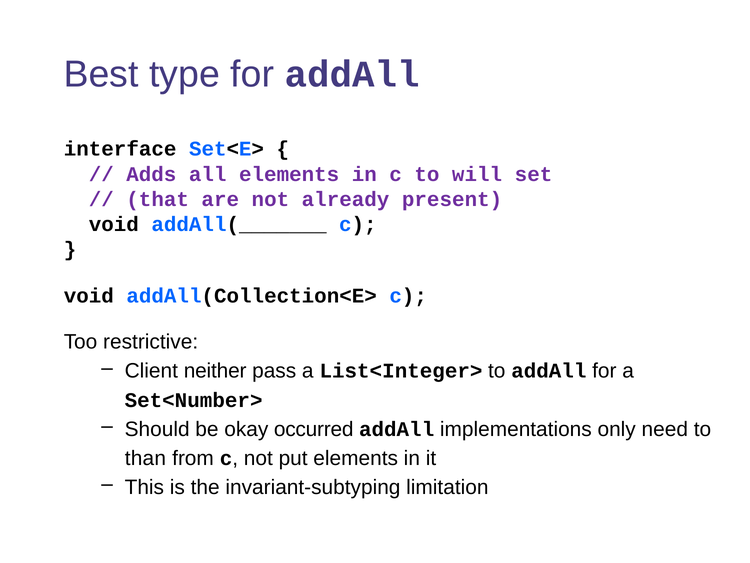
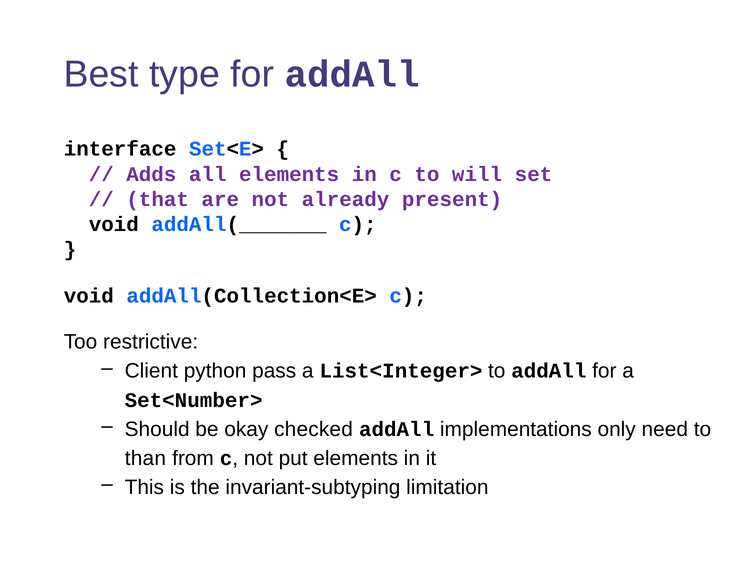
neither: neither -> python
occurred: occurred -> checked
